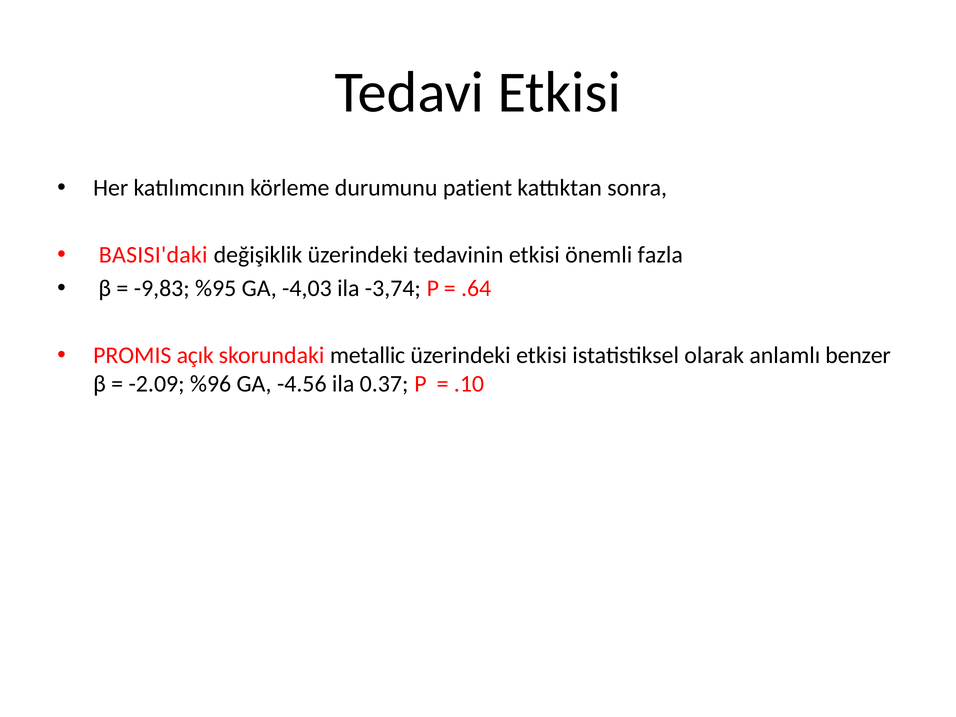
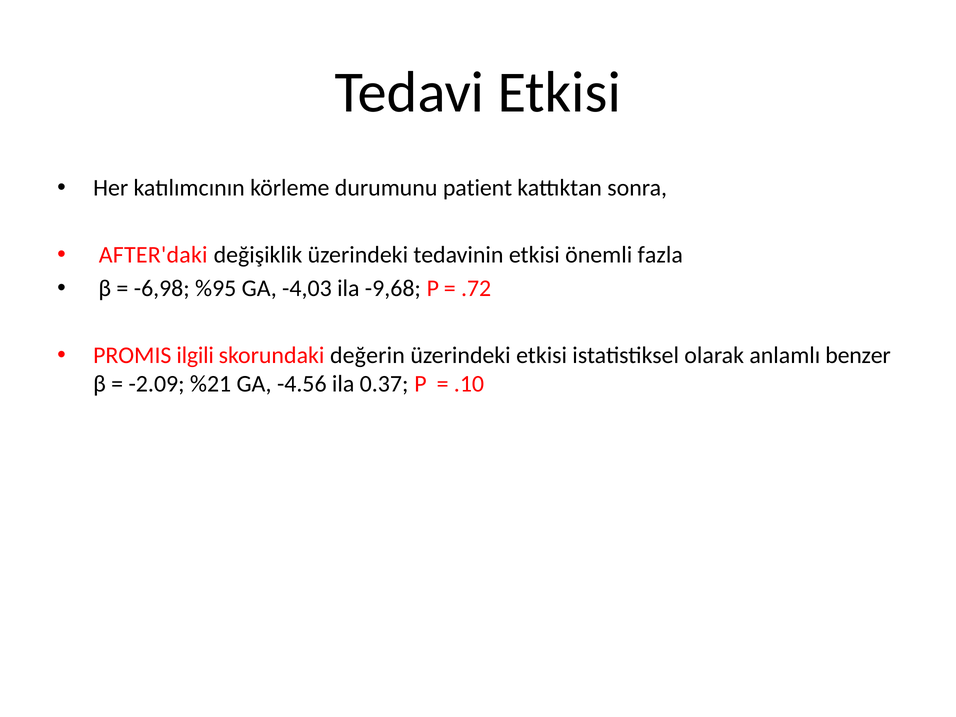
BASISI'daki: BASISI'daki -> AFTER'daki
-9,83: -9,83 -> -6,98
-3,74: -3,74 -> -9,68
.64: .64 -> .72
açık: açık -> ilgili
metallic: metallic -> değerin
%96: %96 -> %21
